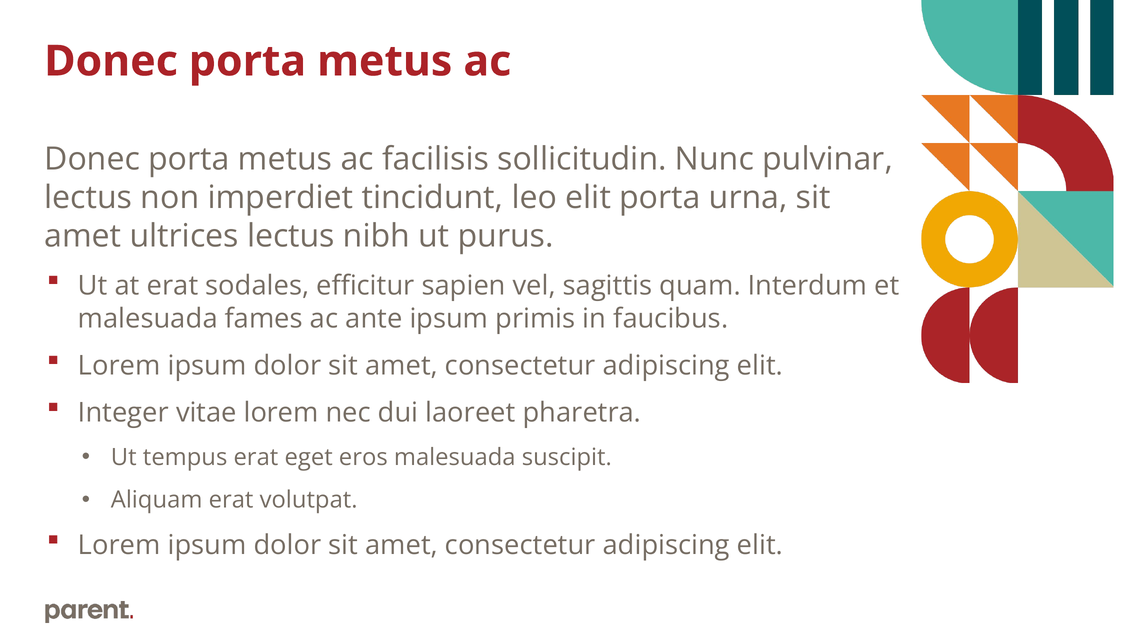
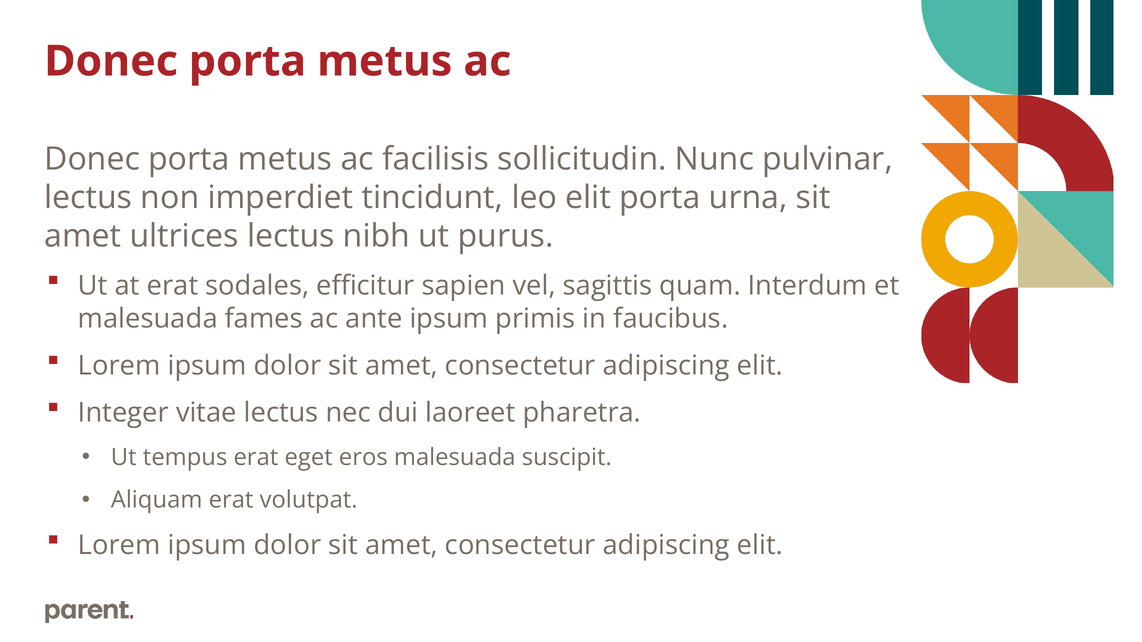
vitae lorem: lorem -> lectus
